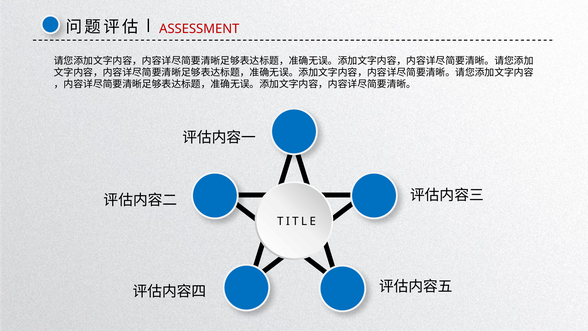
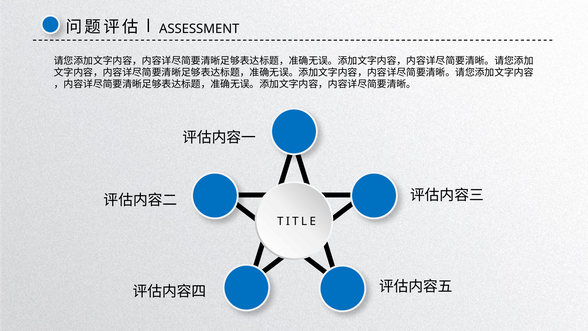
ASSESSMENT colour: red -> black
